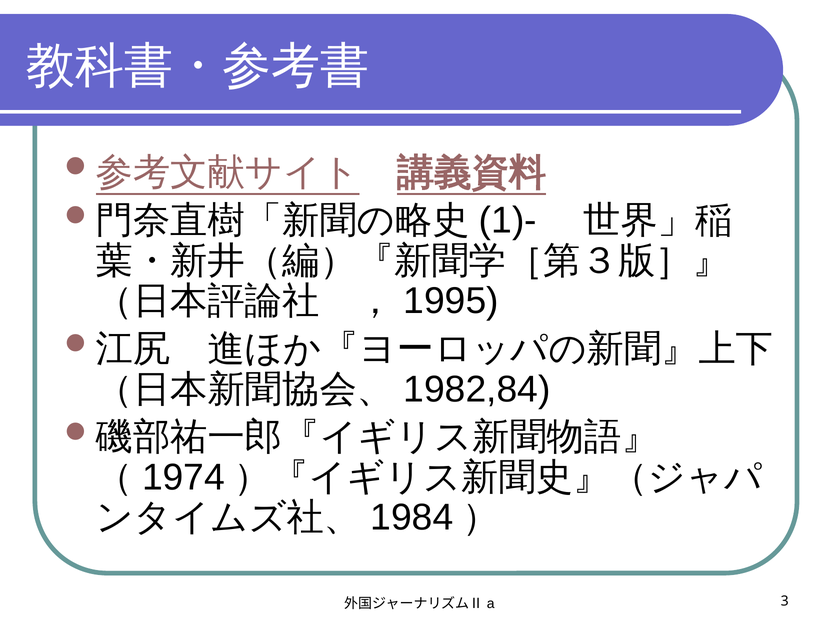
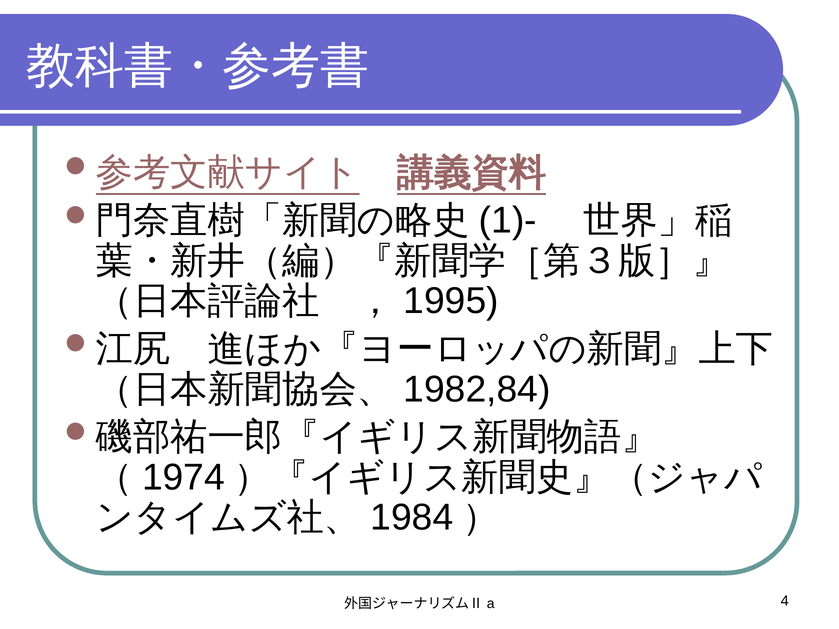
3: 3 -> 4
